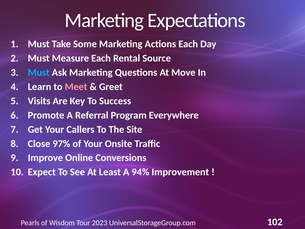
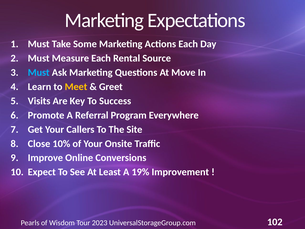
Meet colour: pink -> yellow
97%: 97% -> 10%
94%: 94% -> 19%
